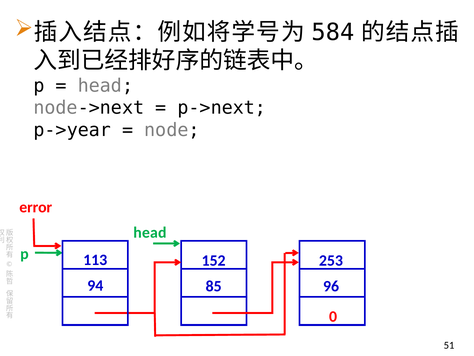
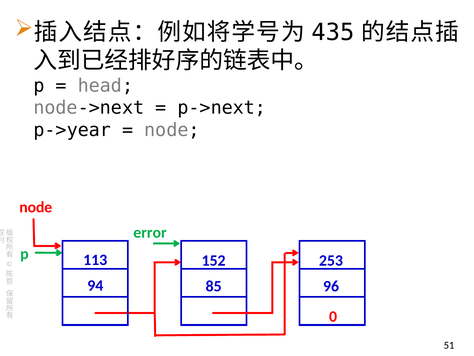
584: 584 -> 435
error at (36, 207): error -> node
head at (150, 232): head -> error
